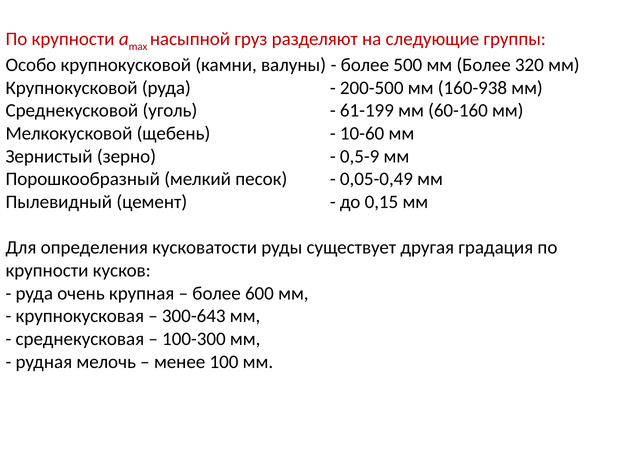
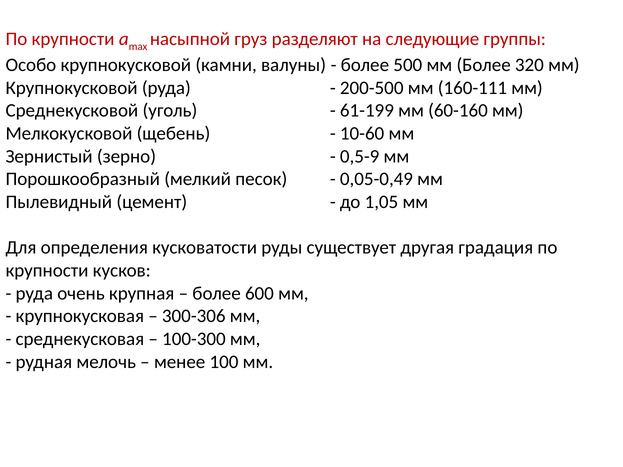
160-938: 160-938 -> 160-111
0,15: 0,15 -> 1,05
300-643: 300-643 -> 300-306
